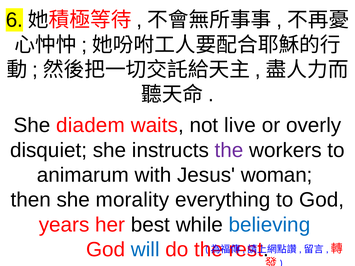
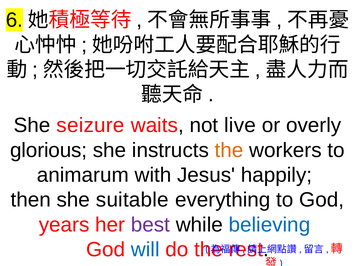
diadem: diadem -> seizure
disquiet: disquiet -> glorious
the at (229, 150) colour: purple -> orange
woman: woman -> happily
morality: morality -> suitable
best colour: black -> purple
